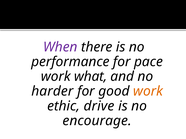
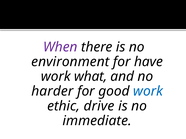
performance: performance -> environment
pace: pace -> have
work at (148, 92) colour: orange -> blue
encourage: encourage -> immediate
